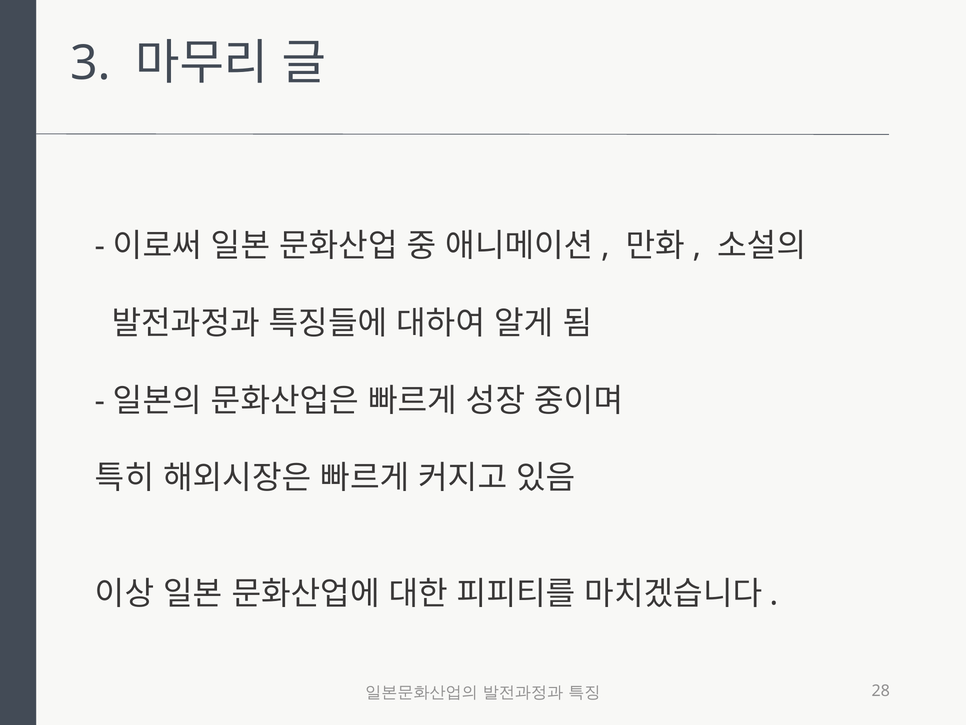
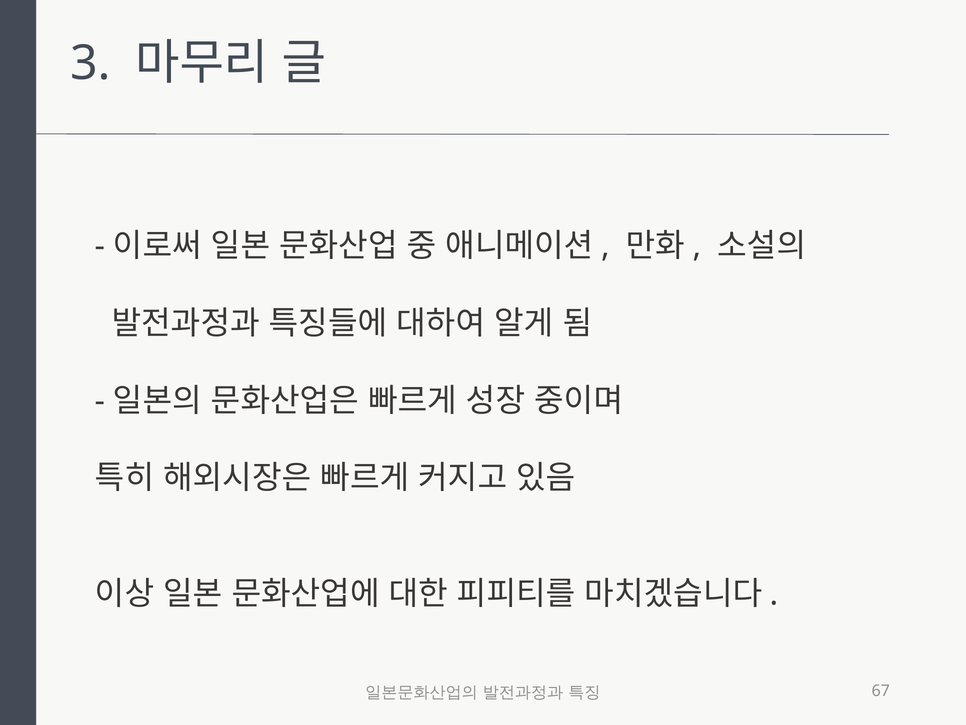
28: 28 -> 67
